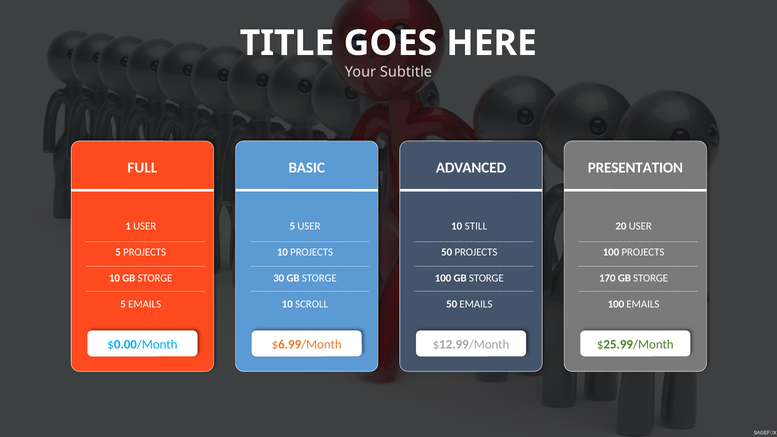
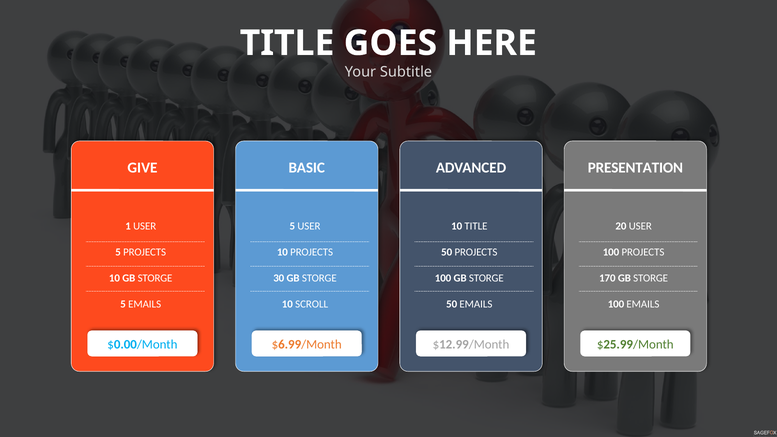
FULL: FULL -> GIVE
10 STILL: STILL -> TITLE
